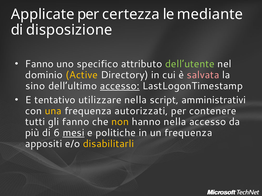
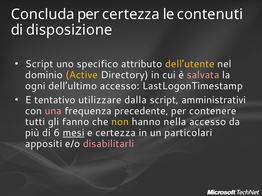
Applicate: Applicate -> Concluda
mediante: mediante -> contenuti
Fanno at (39, 64): Fanno -> Script
dell’utente colour: light green -> yellow
sino: sino -> ogni
accesso at (120, 86) underline: present -> none
utilizzare nella: nella -> dalla
una colour: yellow -> pink
autorizzati: autorizzati -> precedente
e politiche: politiche -> certezza
un frequenza: frequenza -> particolari
disabilitarli colour: yellow -> pink
